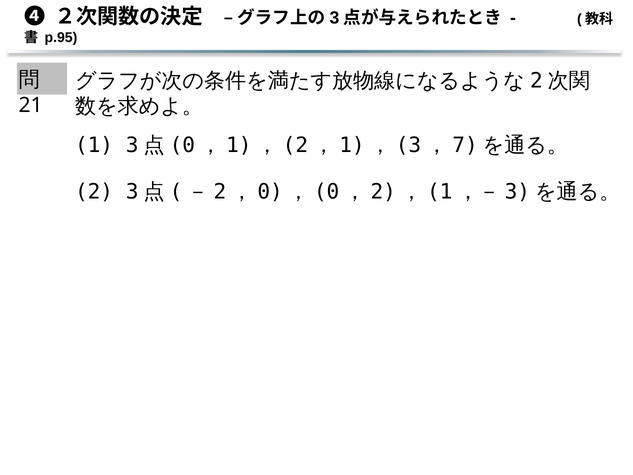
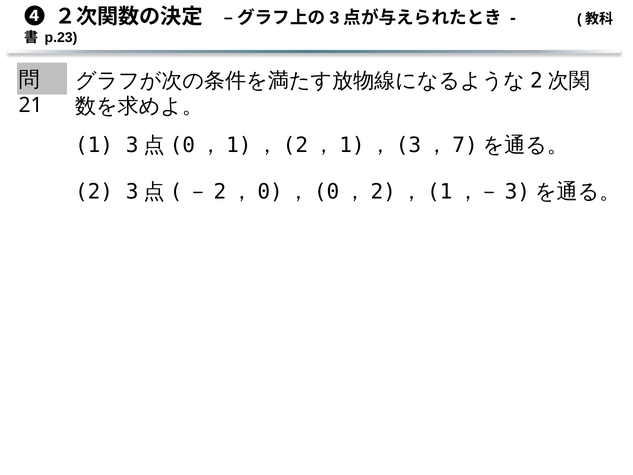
p.95: p.95 -> p.23
